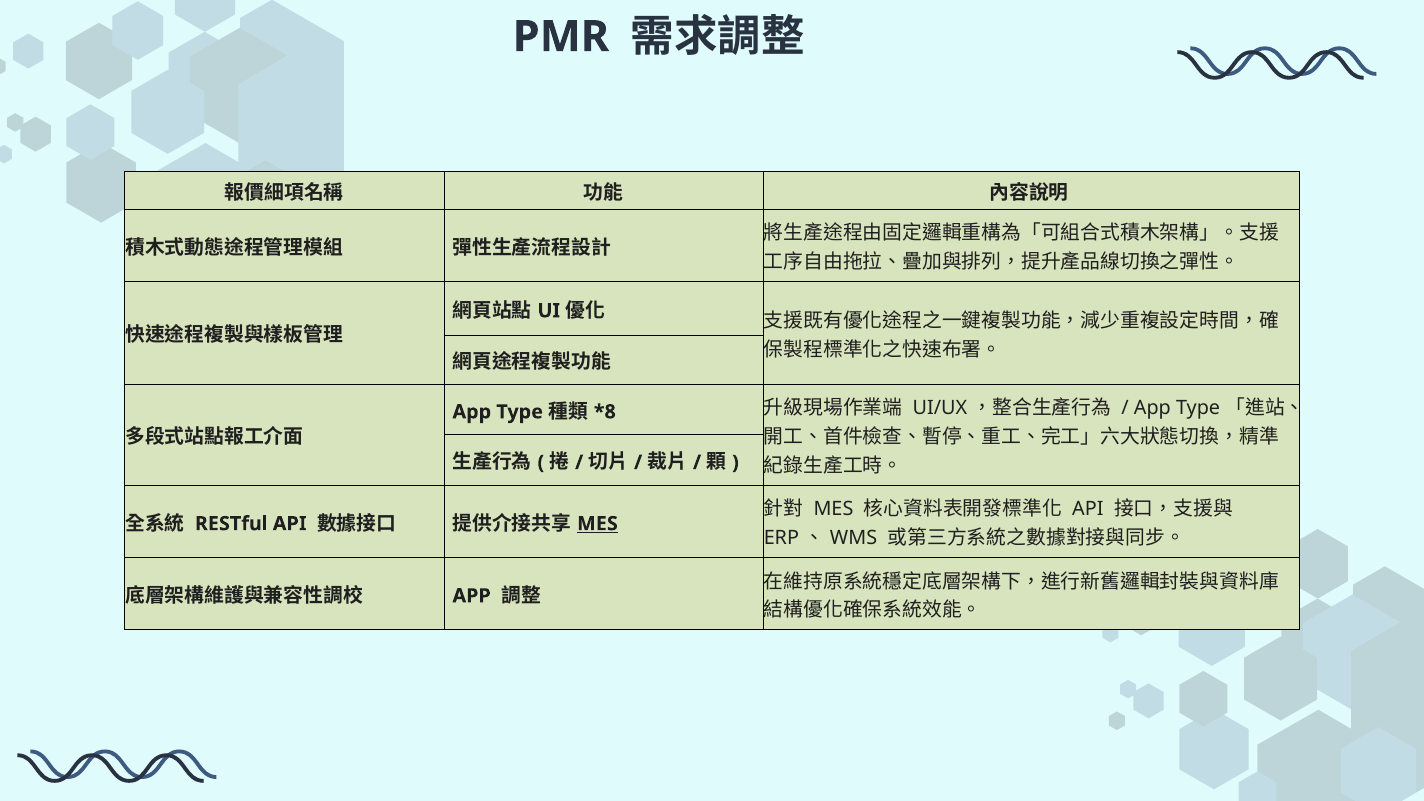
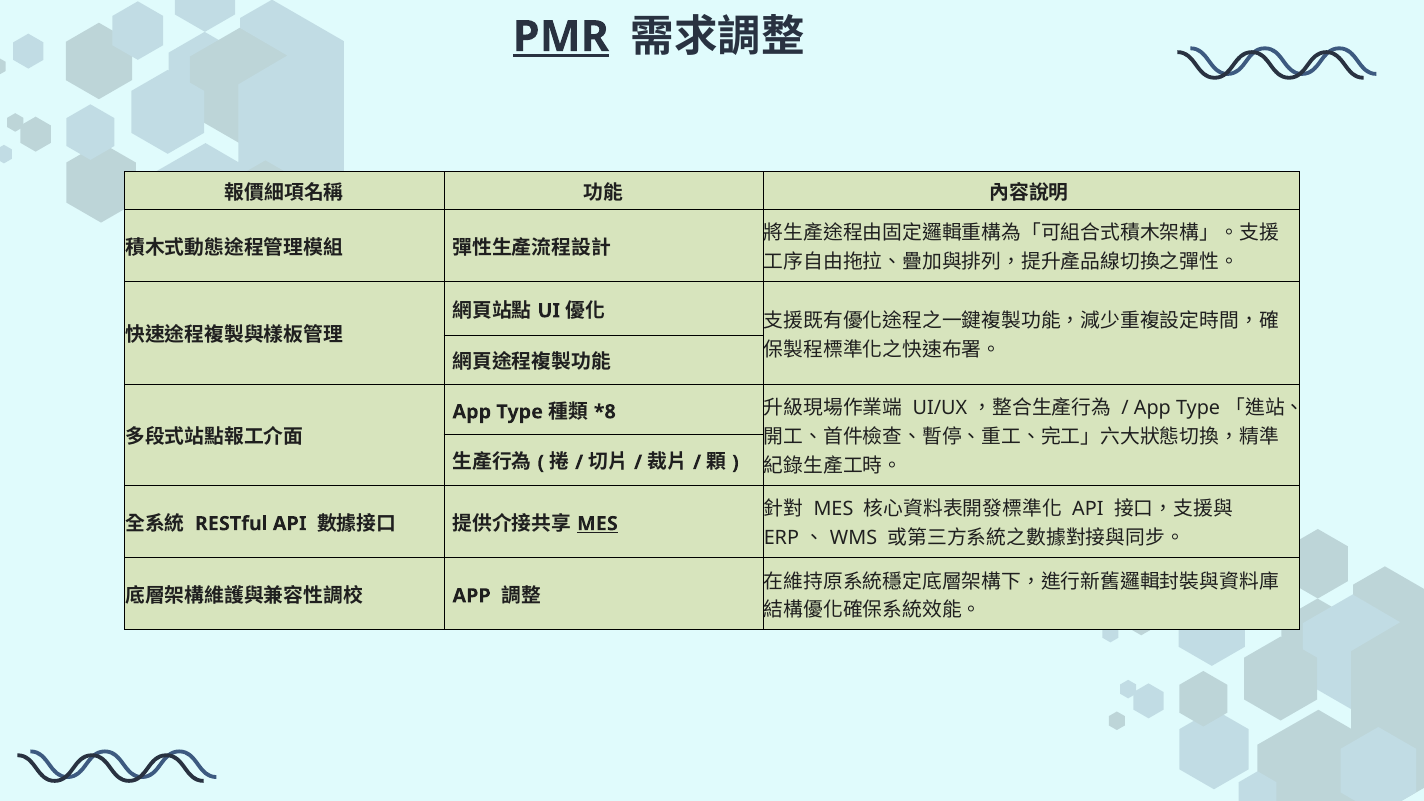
PMR underline: none -> present
